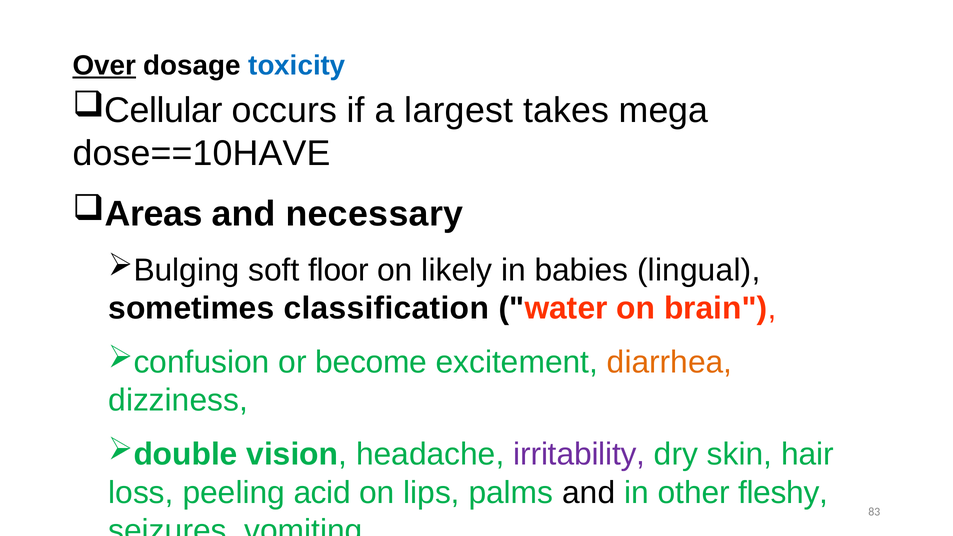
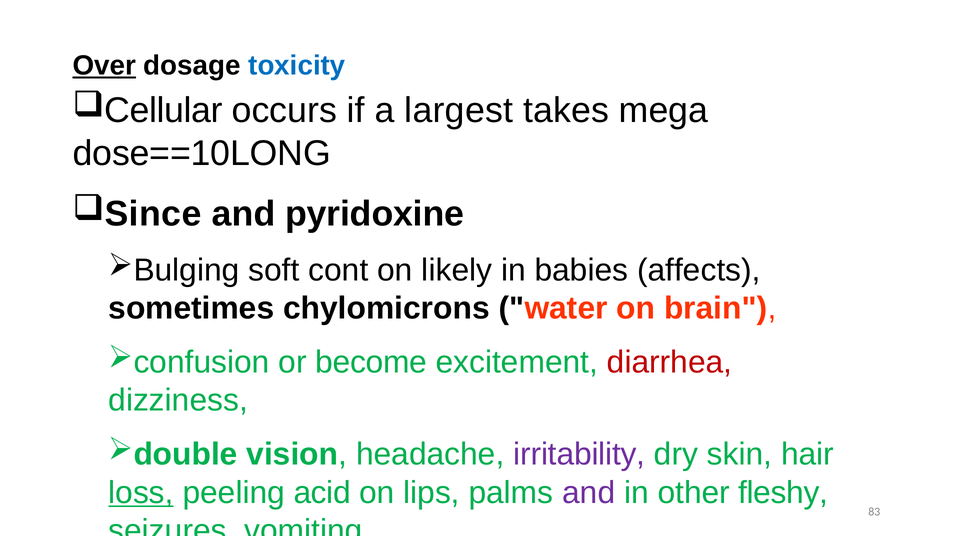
dose==10HAVE: dose==10HAVE -> dose==10LONG
Areas: Areas -> Since
necessary: necessary -> pyridoxine
floor: floor -> cont
lingual: lingual -> affects
classification: classification -> chylomicrons
diarrhea colour: orange -> red
loss underline: none -> present
and at (589, 493) colour: black -> purple
